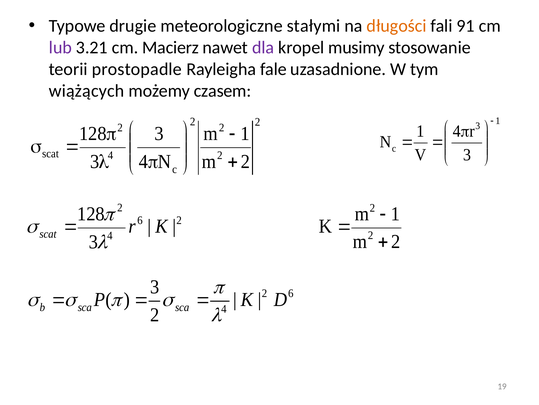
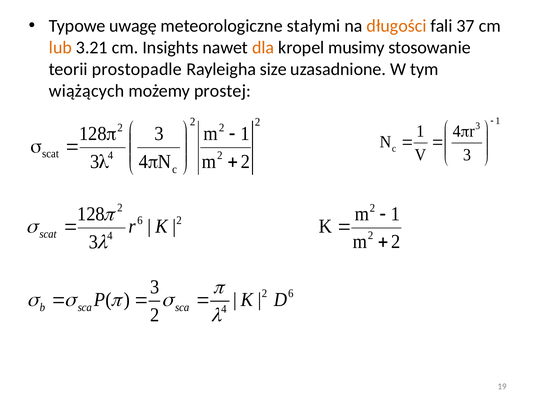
drugie: drugie -> uwagę
91: 91 -> 37
lub colour: purple -> orange
Macierz: Macierz -> Insights
dla colour: purple -> orange
fale: fale -> size
czasem: czasem -> prostej
